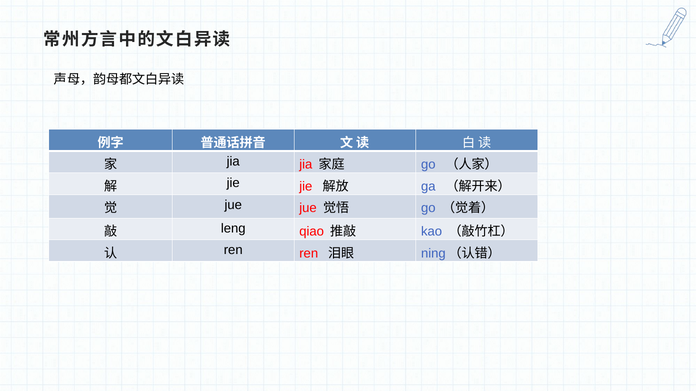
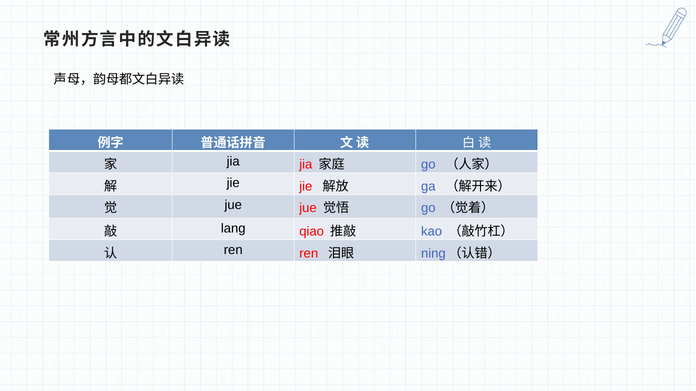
leng: leng -> lang
